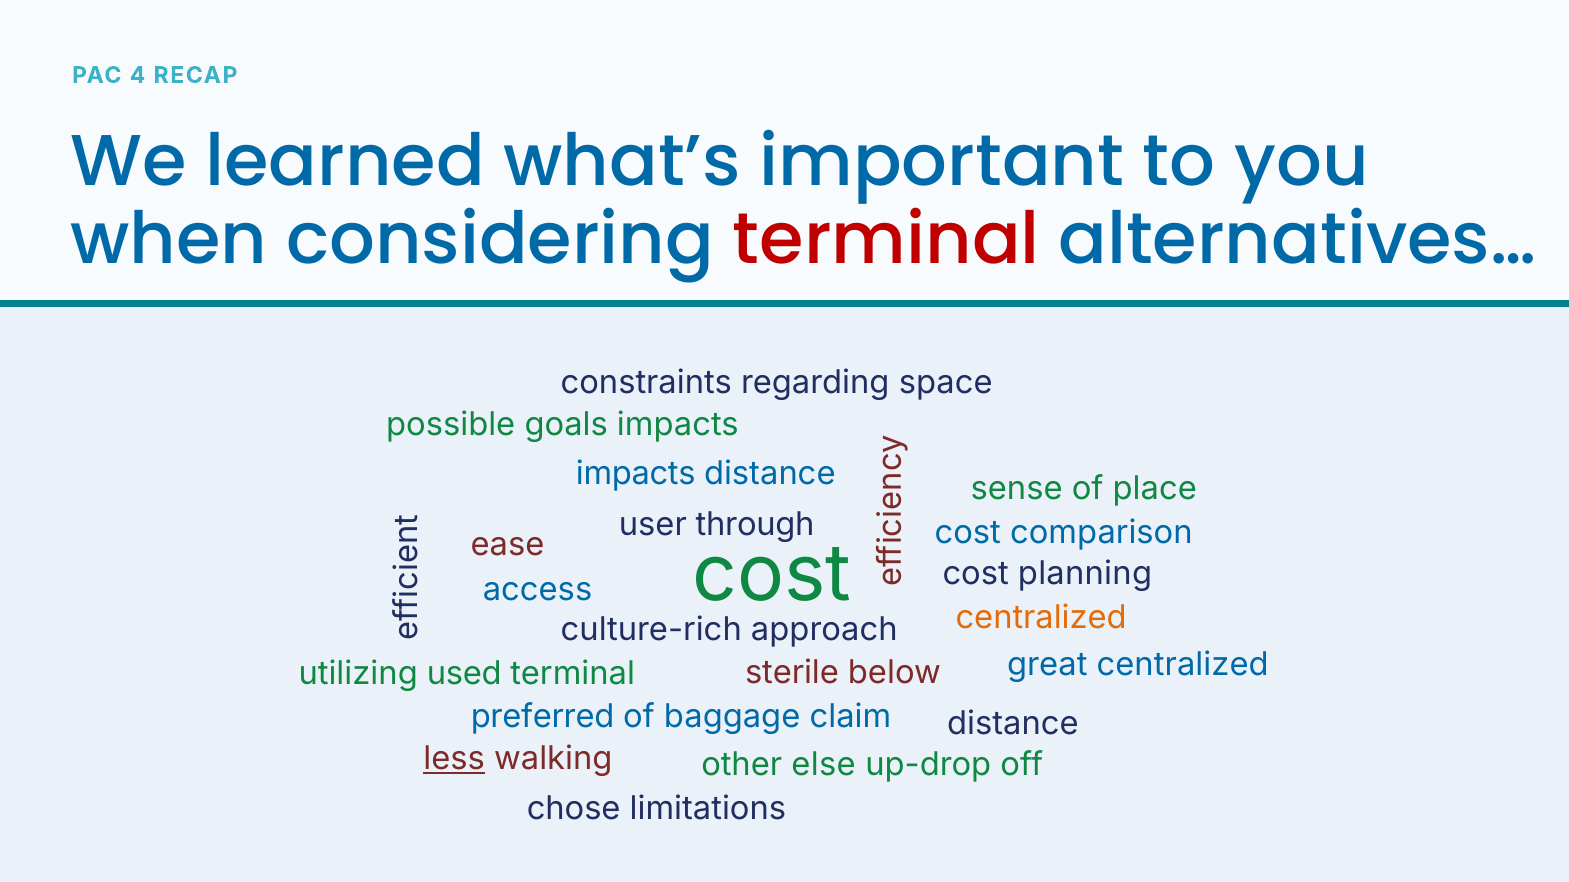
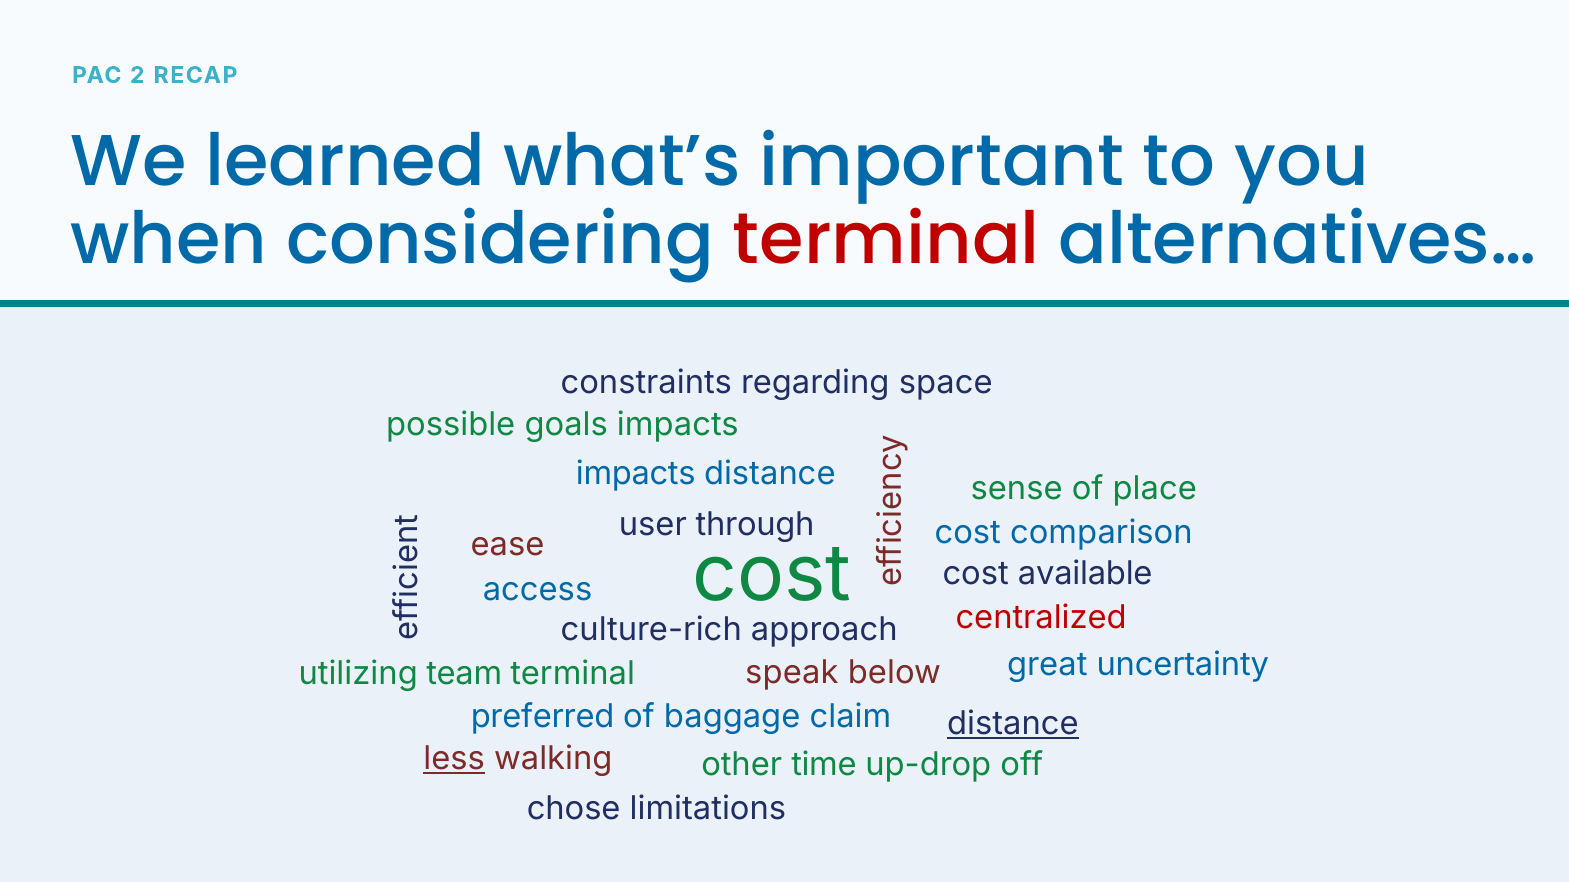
4: 4 -> 2
planning: planning -> available
centralized at (1041, 618) colour: orange -> red
great centralized: centralized -> uncertainty
sterile: sterile -> speak
used: used -> team
distance at (1013, 725) underline: none -> present
else: else -> time
